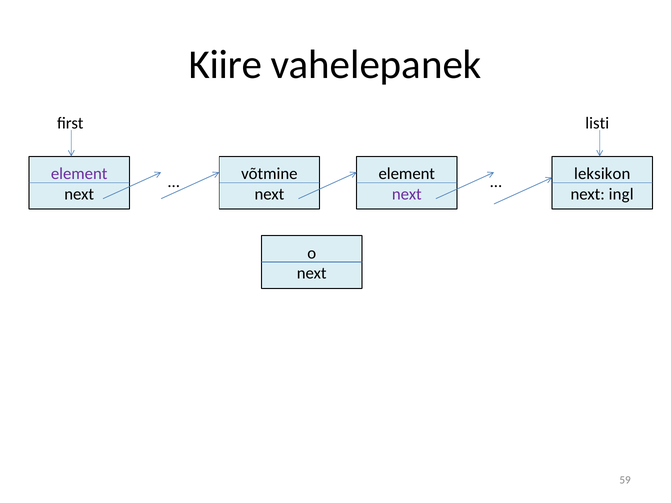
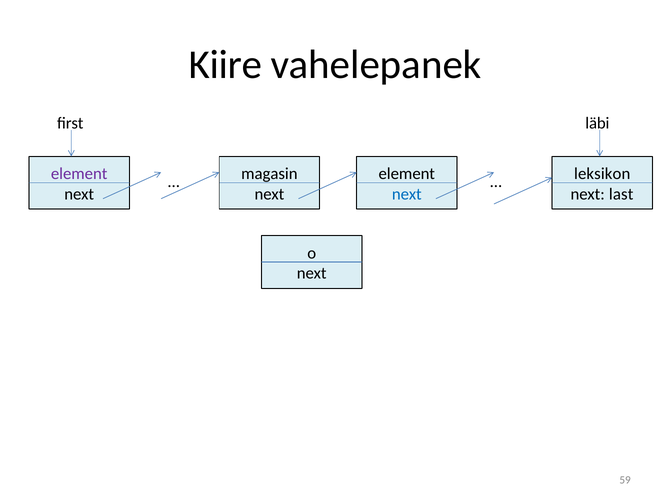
listi: listi -> läbi
võtmine: võtmine -> magasin
next at (407, 194) colour: purple -> blue
ingl: ingl -> last
